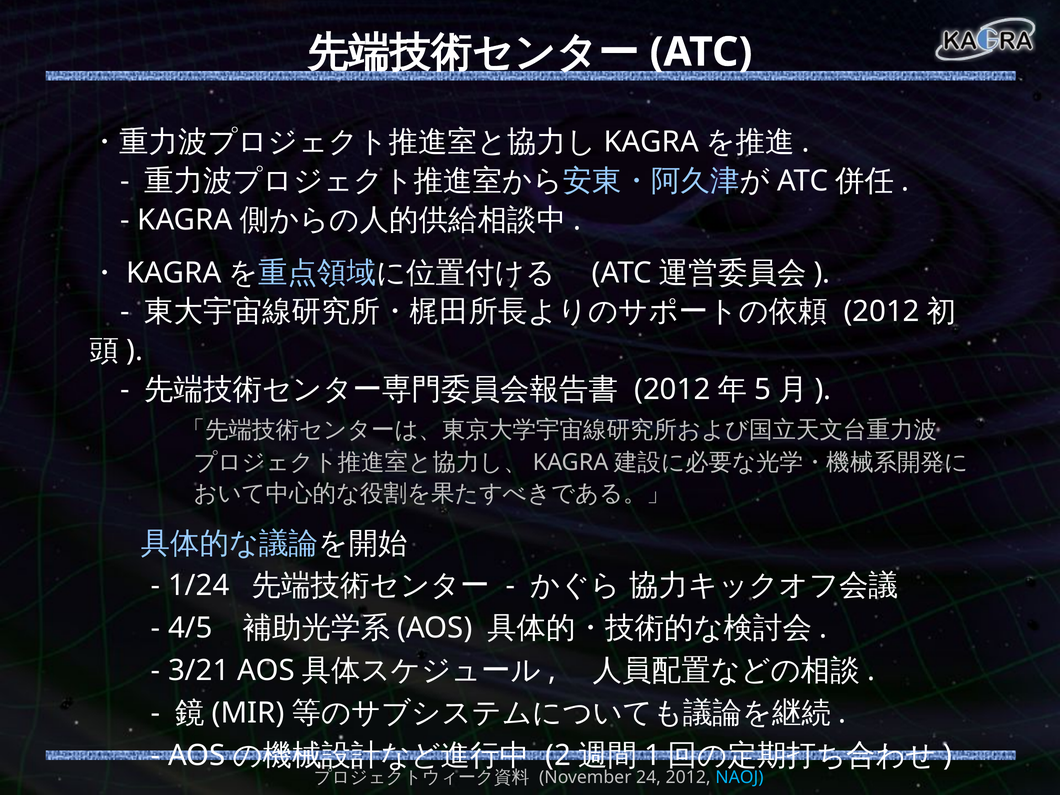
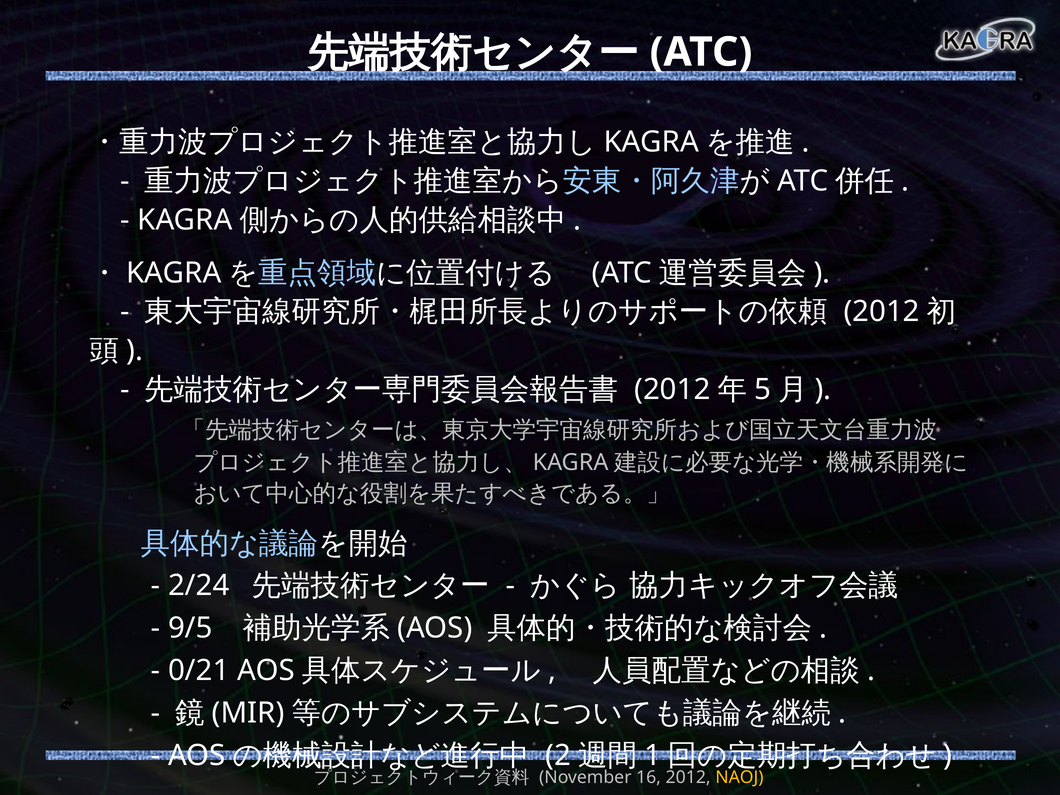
1/24: 1/24 -> 2/24
4/5: 4/5 -> 9/5
3/21: 3/21 -> 0/21
24: 24 -> 16
NAOJ colour: light blue -> yellow
